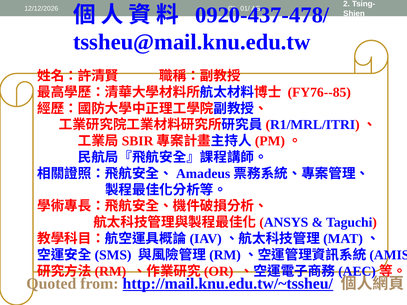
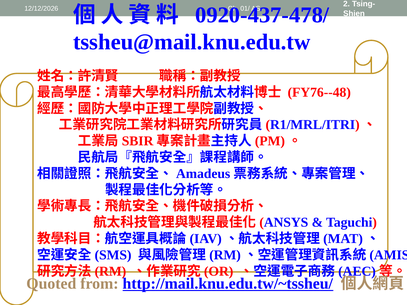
FY76--85: FY76--85 -> FY76--48
